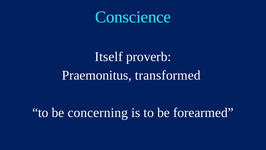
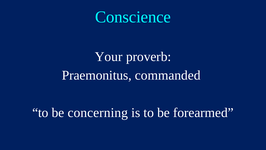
Itself: Itself -> Your
transformed: transformed -> commanded
